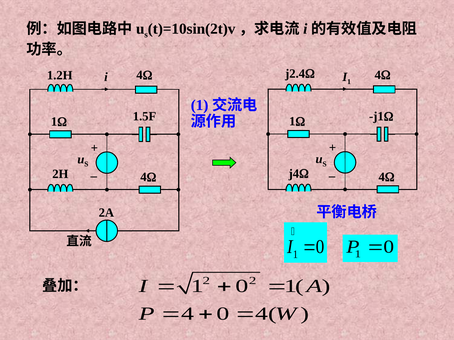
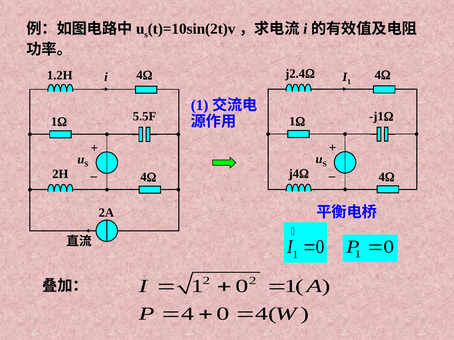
1.5F: 1.5F -> 5.5F
